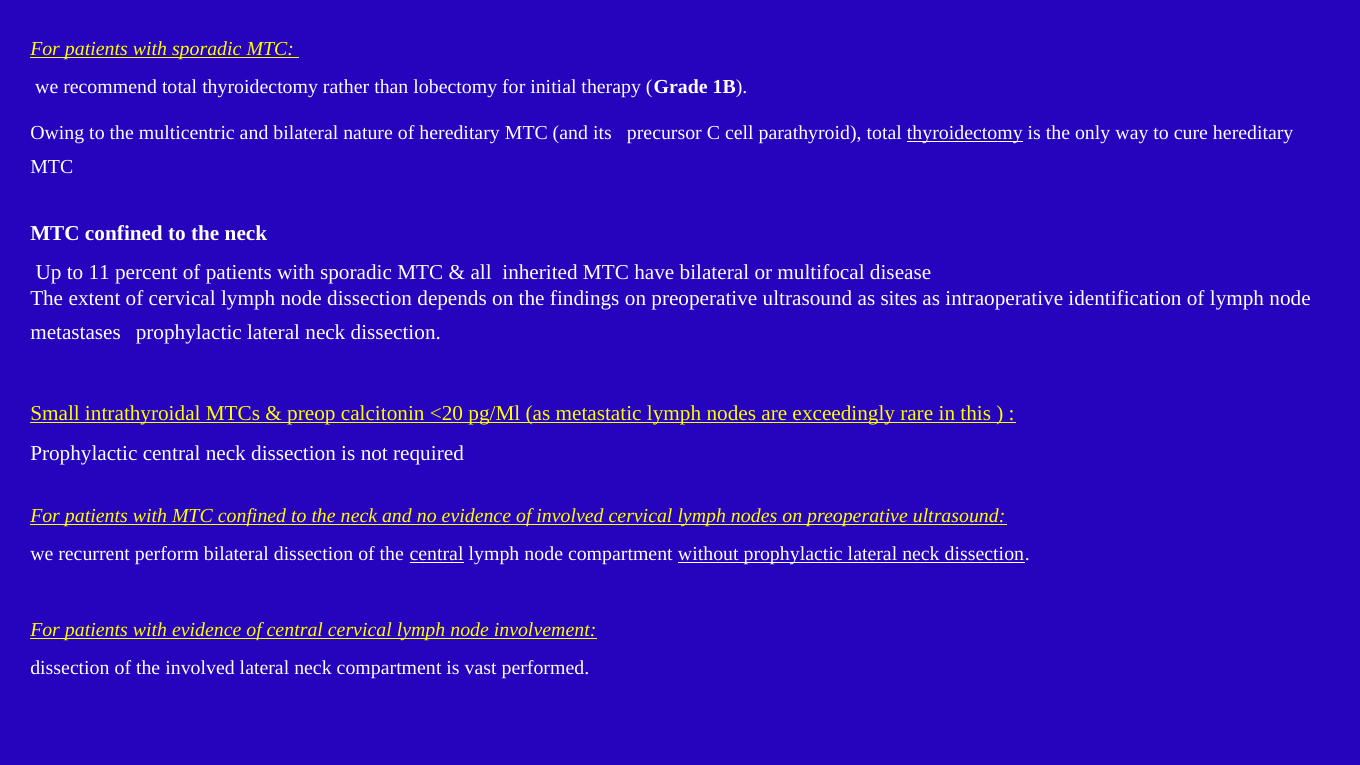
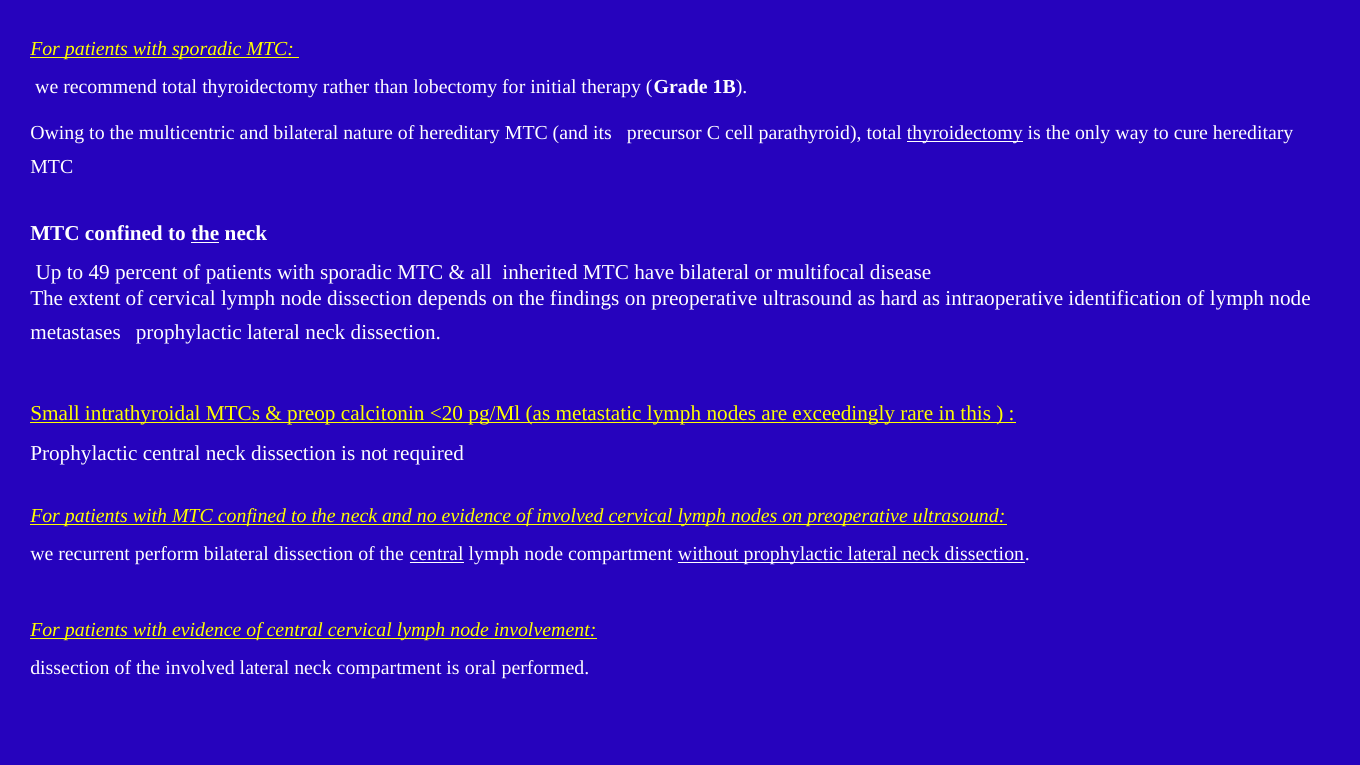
the at (205, 233) underline: none -> present
11: 11 -> 49
sites: sites -> hard
vast: vast -> oral
